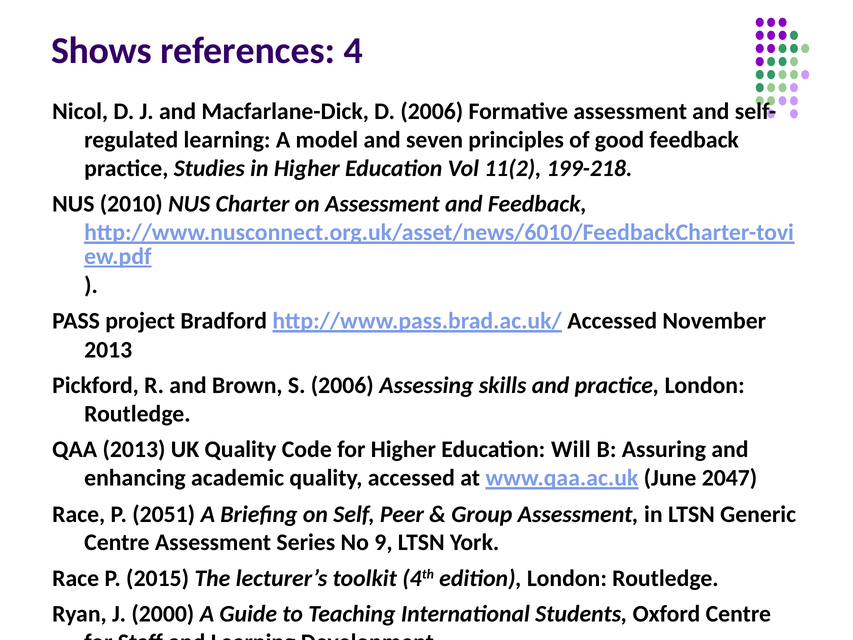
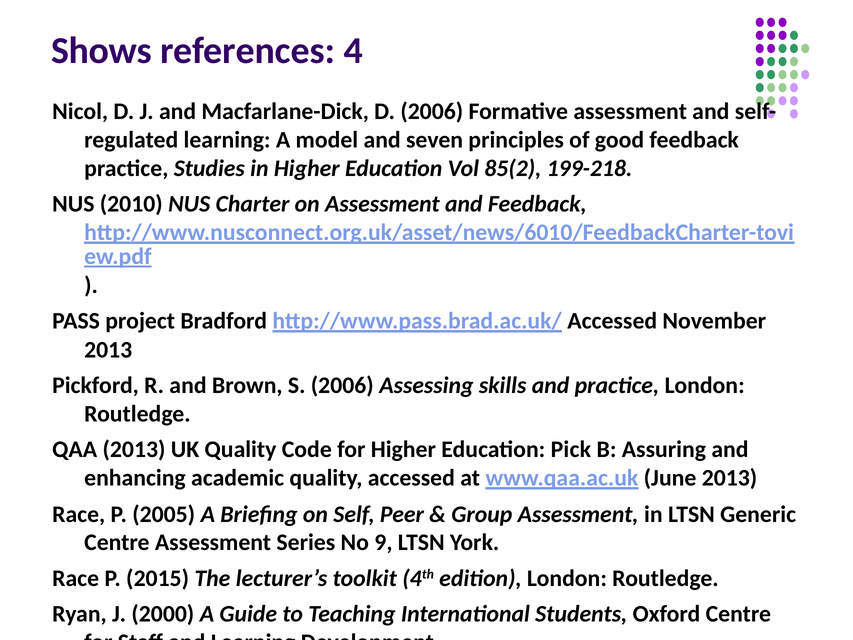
11(2: 11(2 -> 85(2
Will: Will -> Pick
June 2047: 2047 -> 2013
2051: 2051 -> 2005
